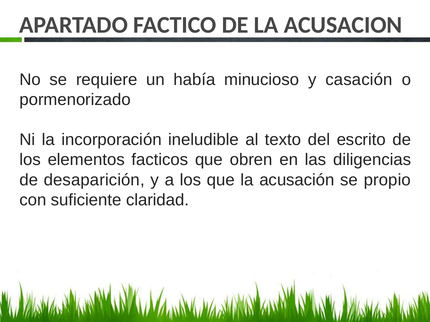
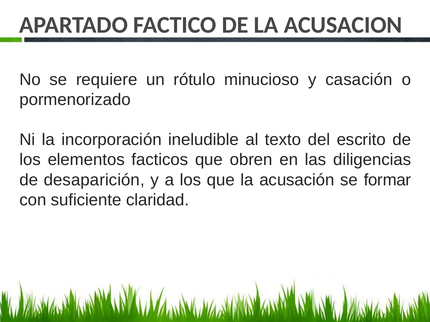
había: había -> rótulo
propio: propio -> formar
